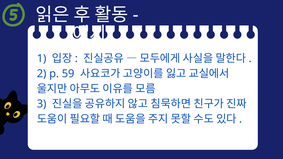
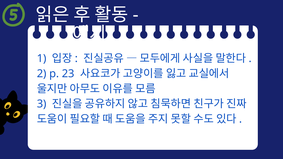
59: 59 -> 23
